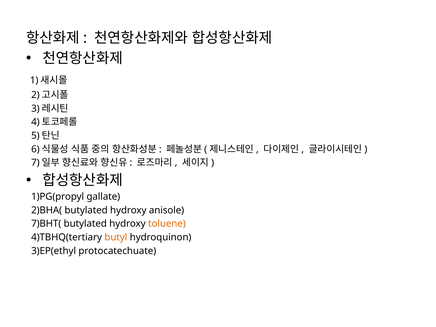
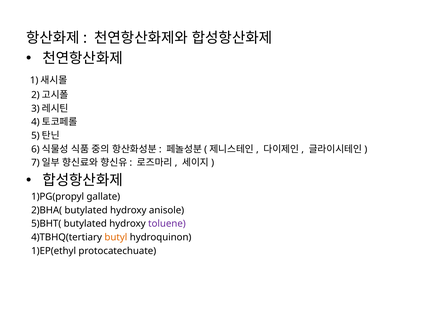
7)BHT(: 7)BHT( -> 5)BHT(
toluene colour: orange -> purple
3)EP(ethyl: 3)EP(ethyl -> 1)EP(ethyl
